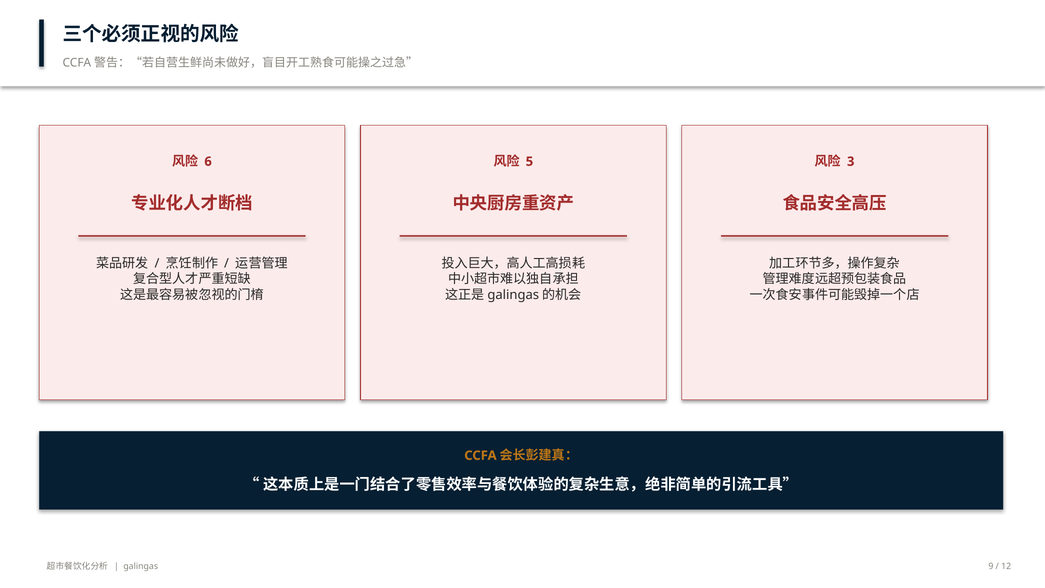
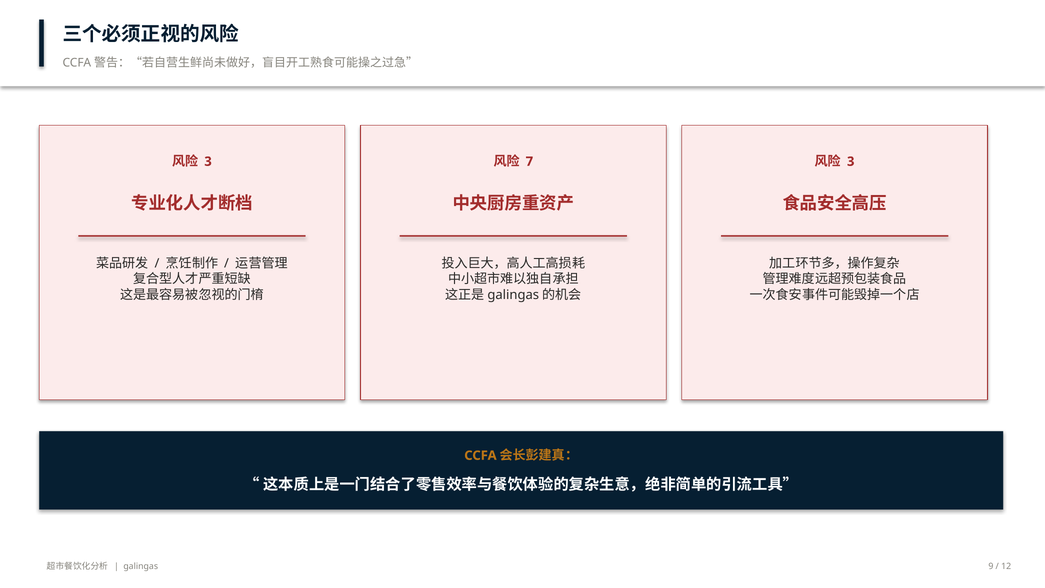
6 at (208, 161): 6 -> 3
5: 5 -> 7
